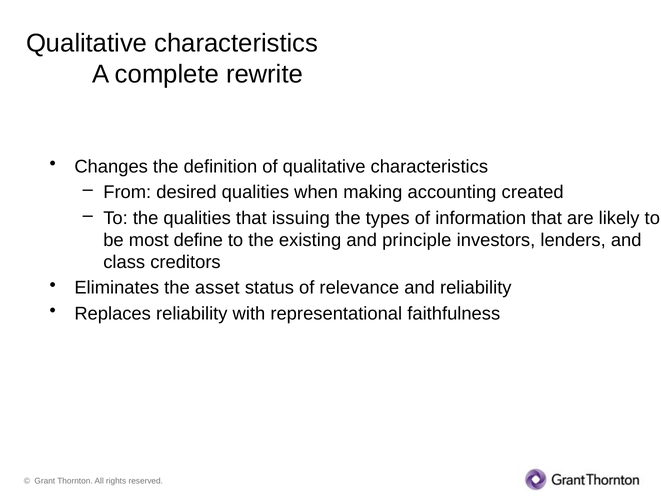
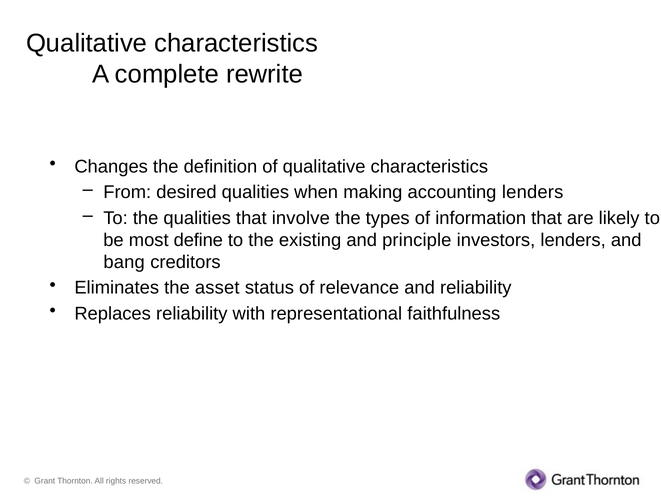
accounting created: created -> lenders
issuing: issuing -> involve
class: class -> bang
